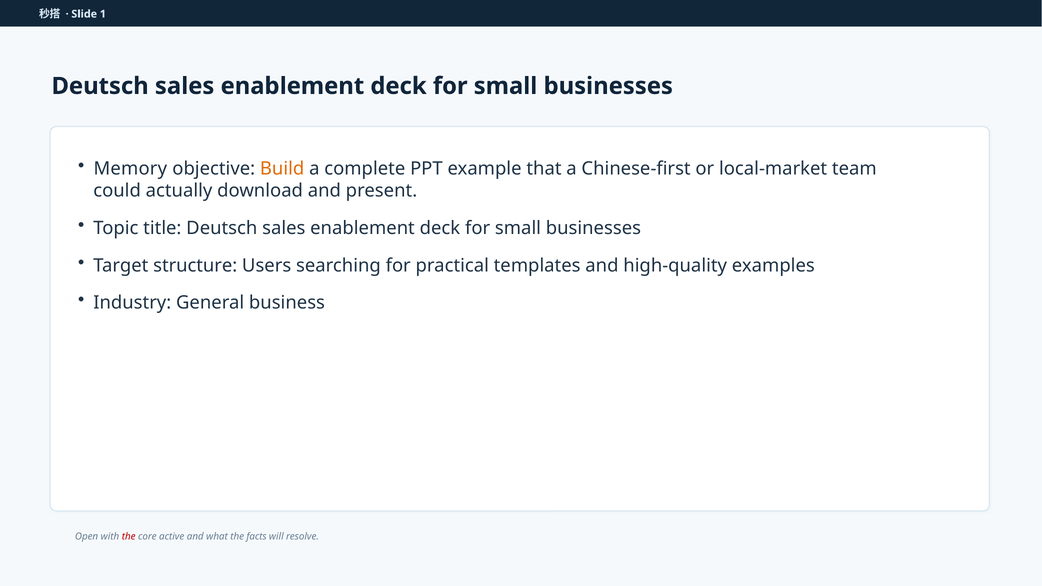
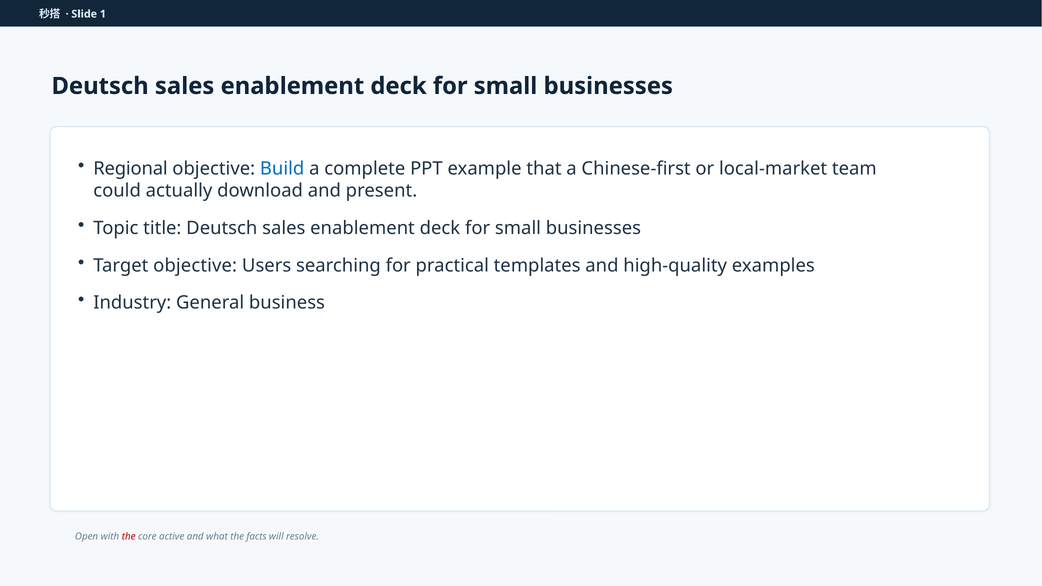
Memory: Memory -> Regional
Build colour: orange -> blue
Target structure: structure -> objective
